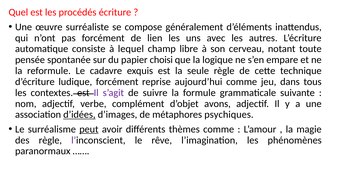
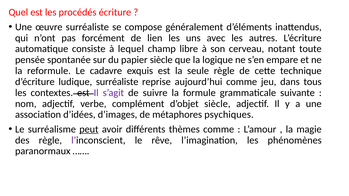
papier choisi: choisi -> siècle
ludique forcément: forcément -> surréaliste
d’objet avons: avons -> siècle
d’idées underline: present -> none
